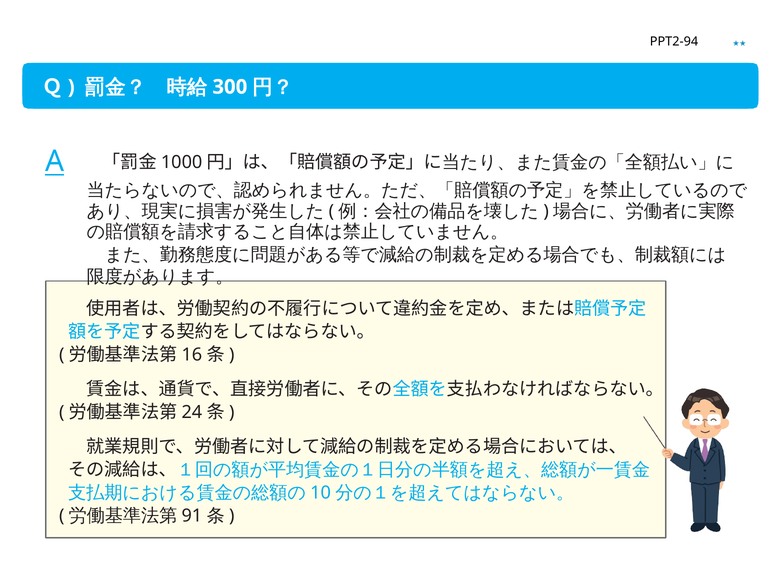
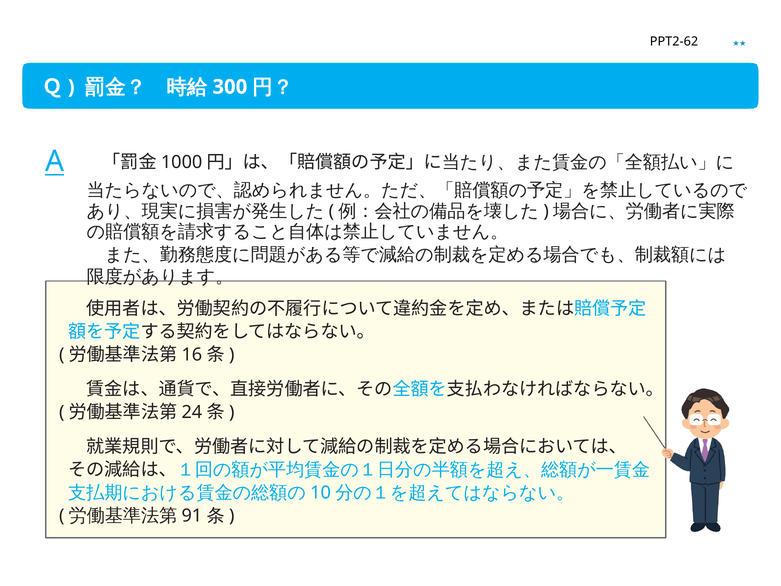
PPT2-94: PPT2-94 -> PPT2-62
